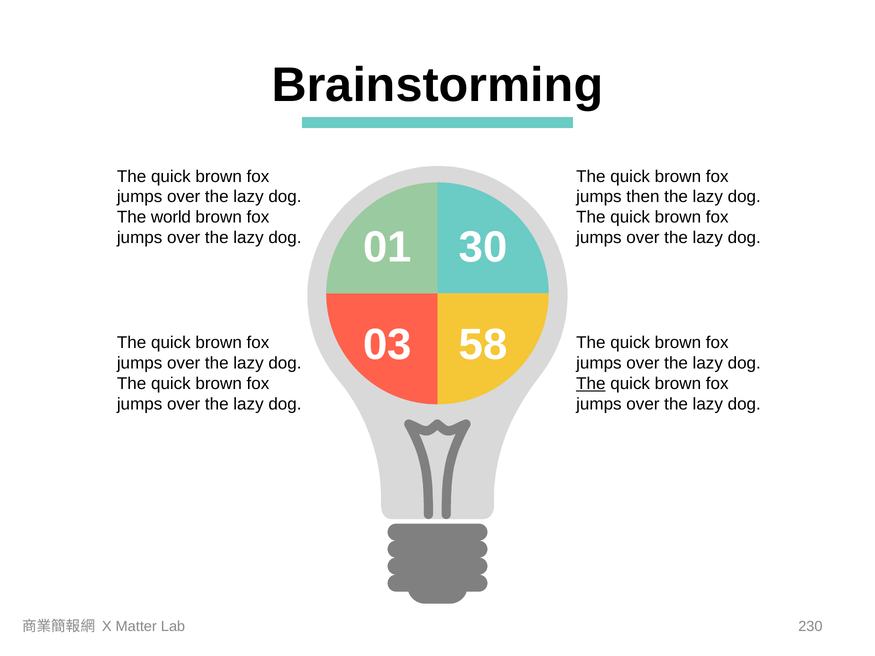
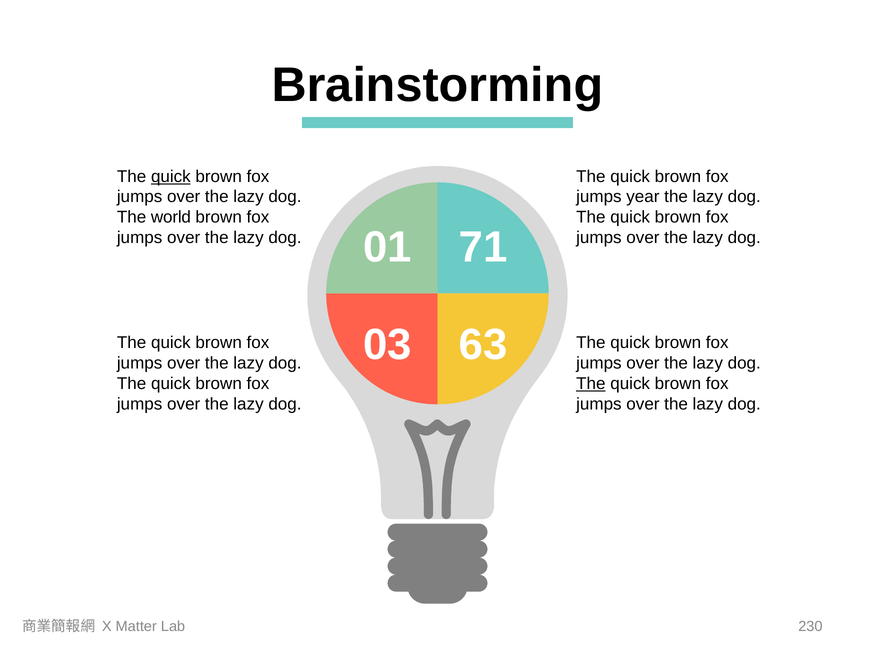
quick at (171, 177) underline: none -> present
then: then -> year
30: 30 -> 71
58: 58 -> 63
